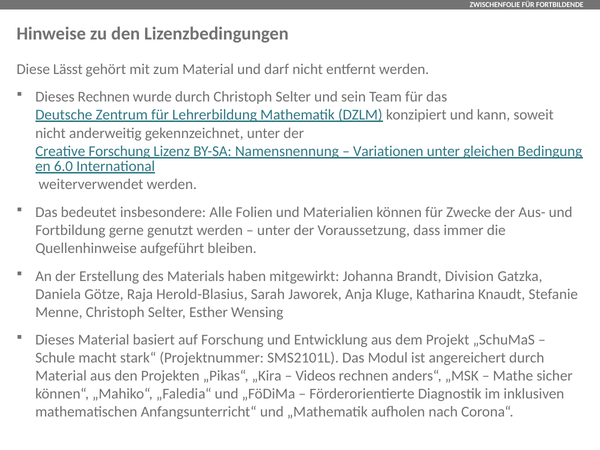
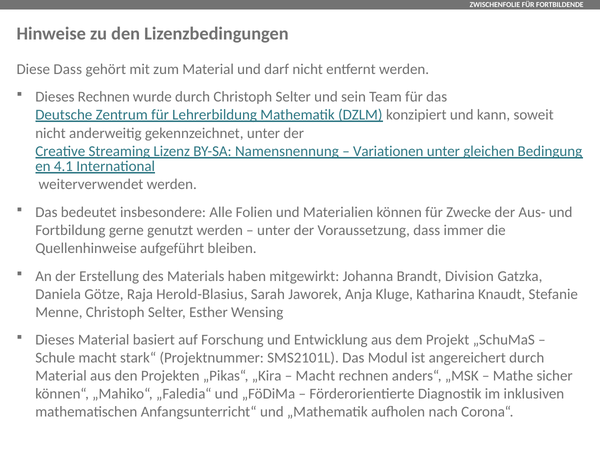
Diese Lässt: Lässt -> Dass
Creative Forschung: Forschung -> Streaming
6.0: 6.0 -> 4.1
Videos at (316, 376): Videos -> Macht
